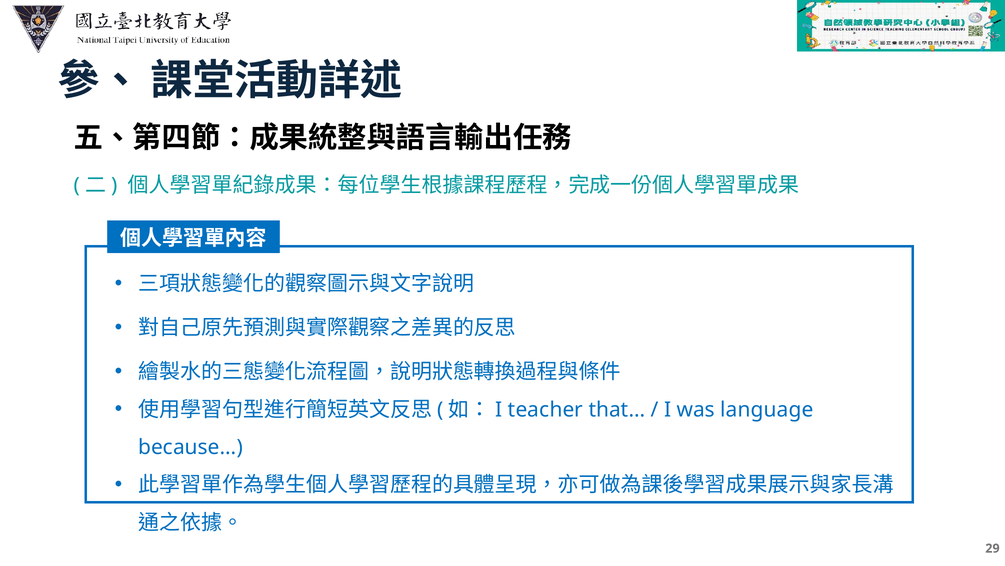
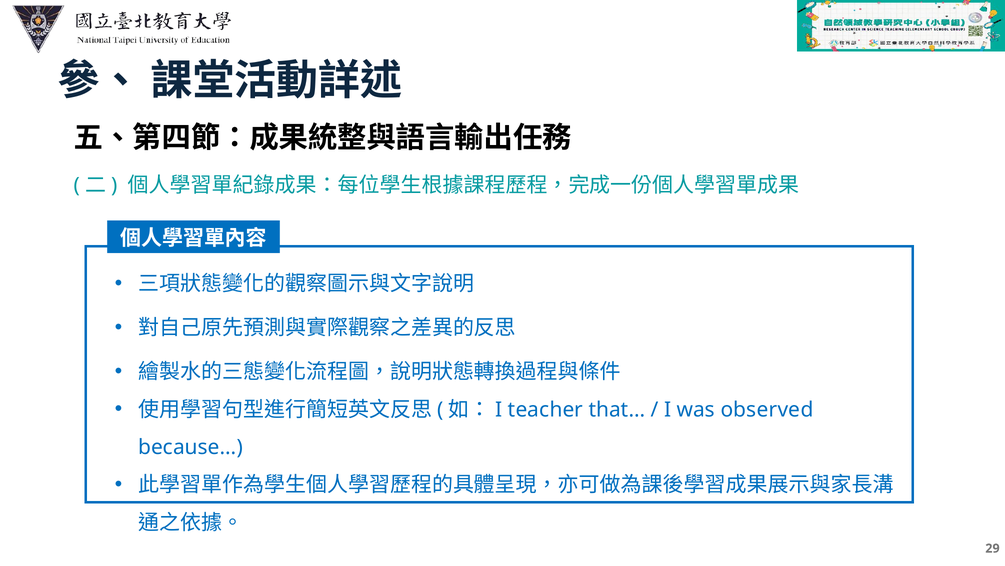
language: language -> observed
